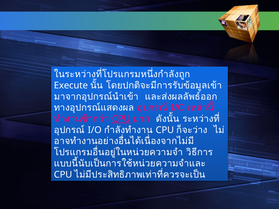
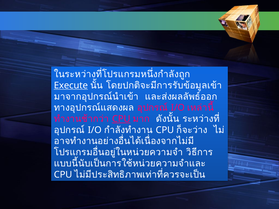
Execute underline: none -> present
